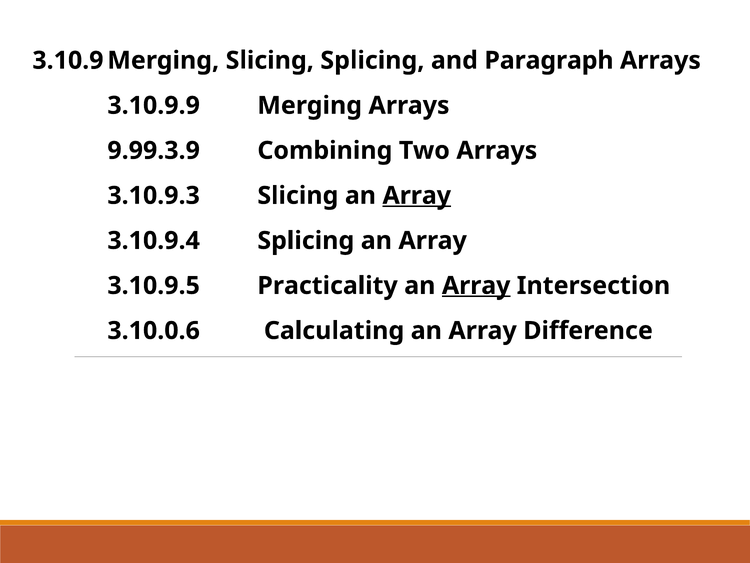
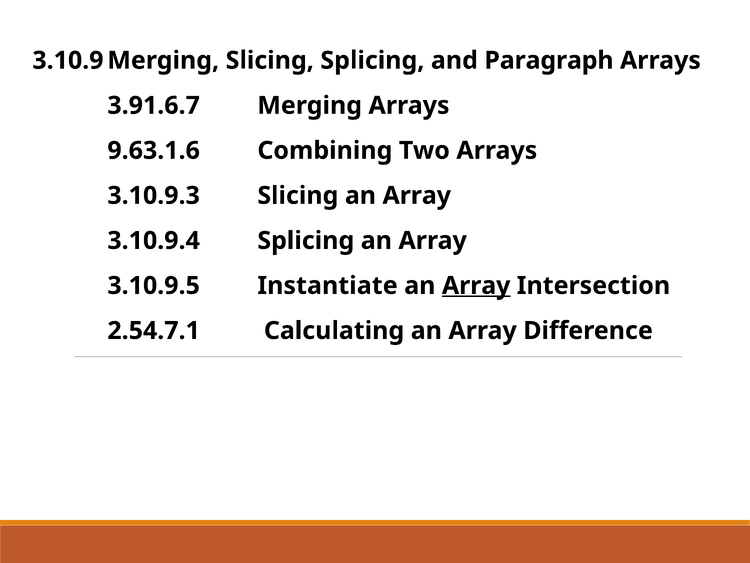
3.10.9.9: 3.10.9.9 -> 3.91.6.7
9.99.3.9: 9.99.3.9 -> 9.63.1.6
Array at (417, 195) underline: present -> none
Practicality: Practicality -> Instantiate
3.10.0.6: 3.10.0.6 -> 2.54.7.1
